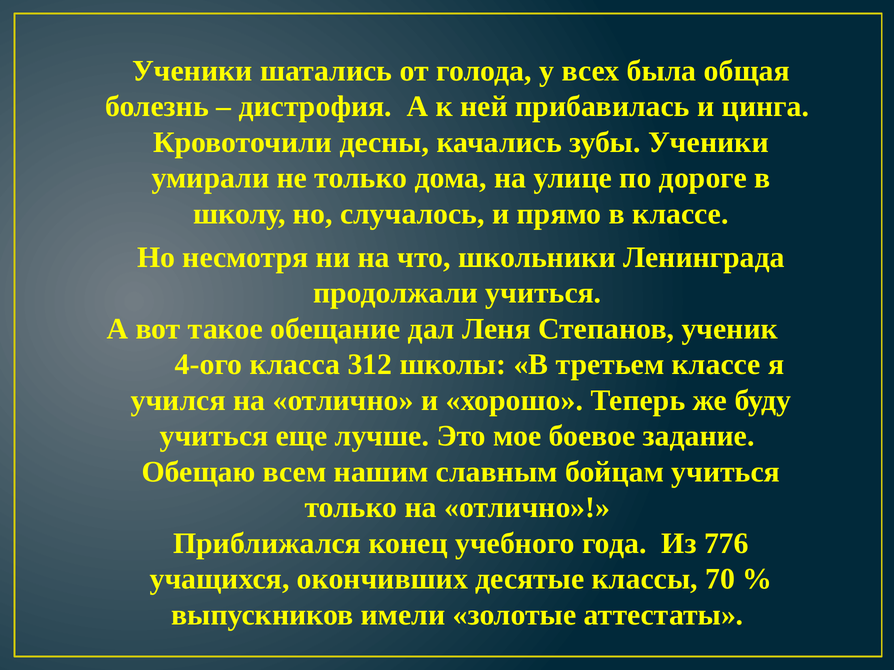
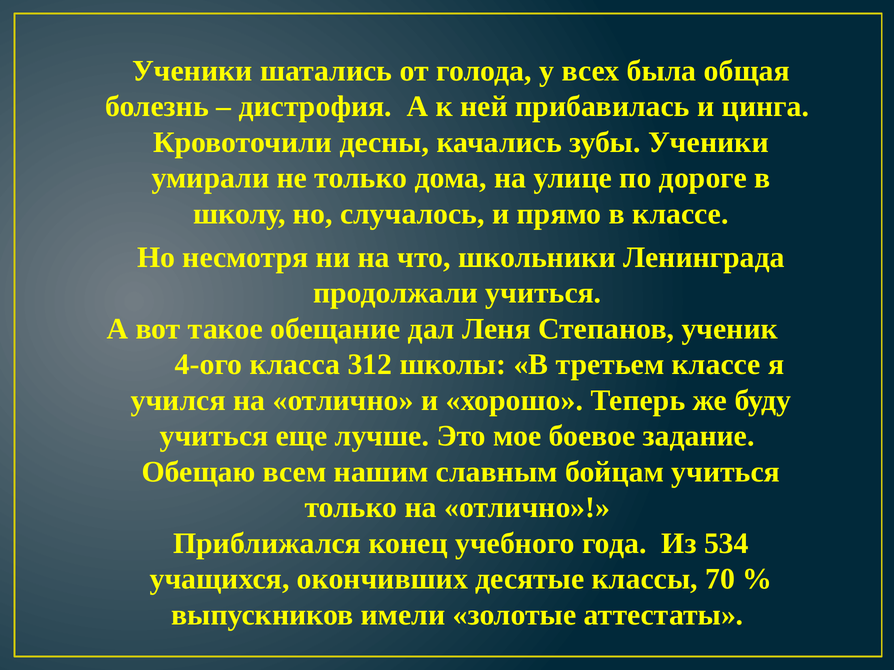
776: 776 -> 534
